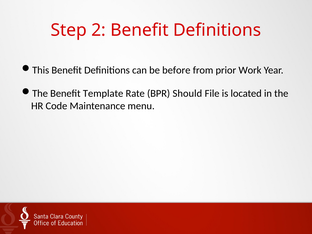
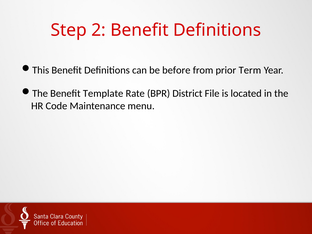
Work: Work -> Term
Should: Should -> District
